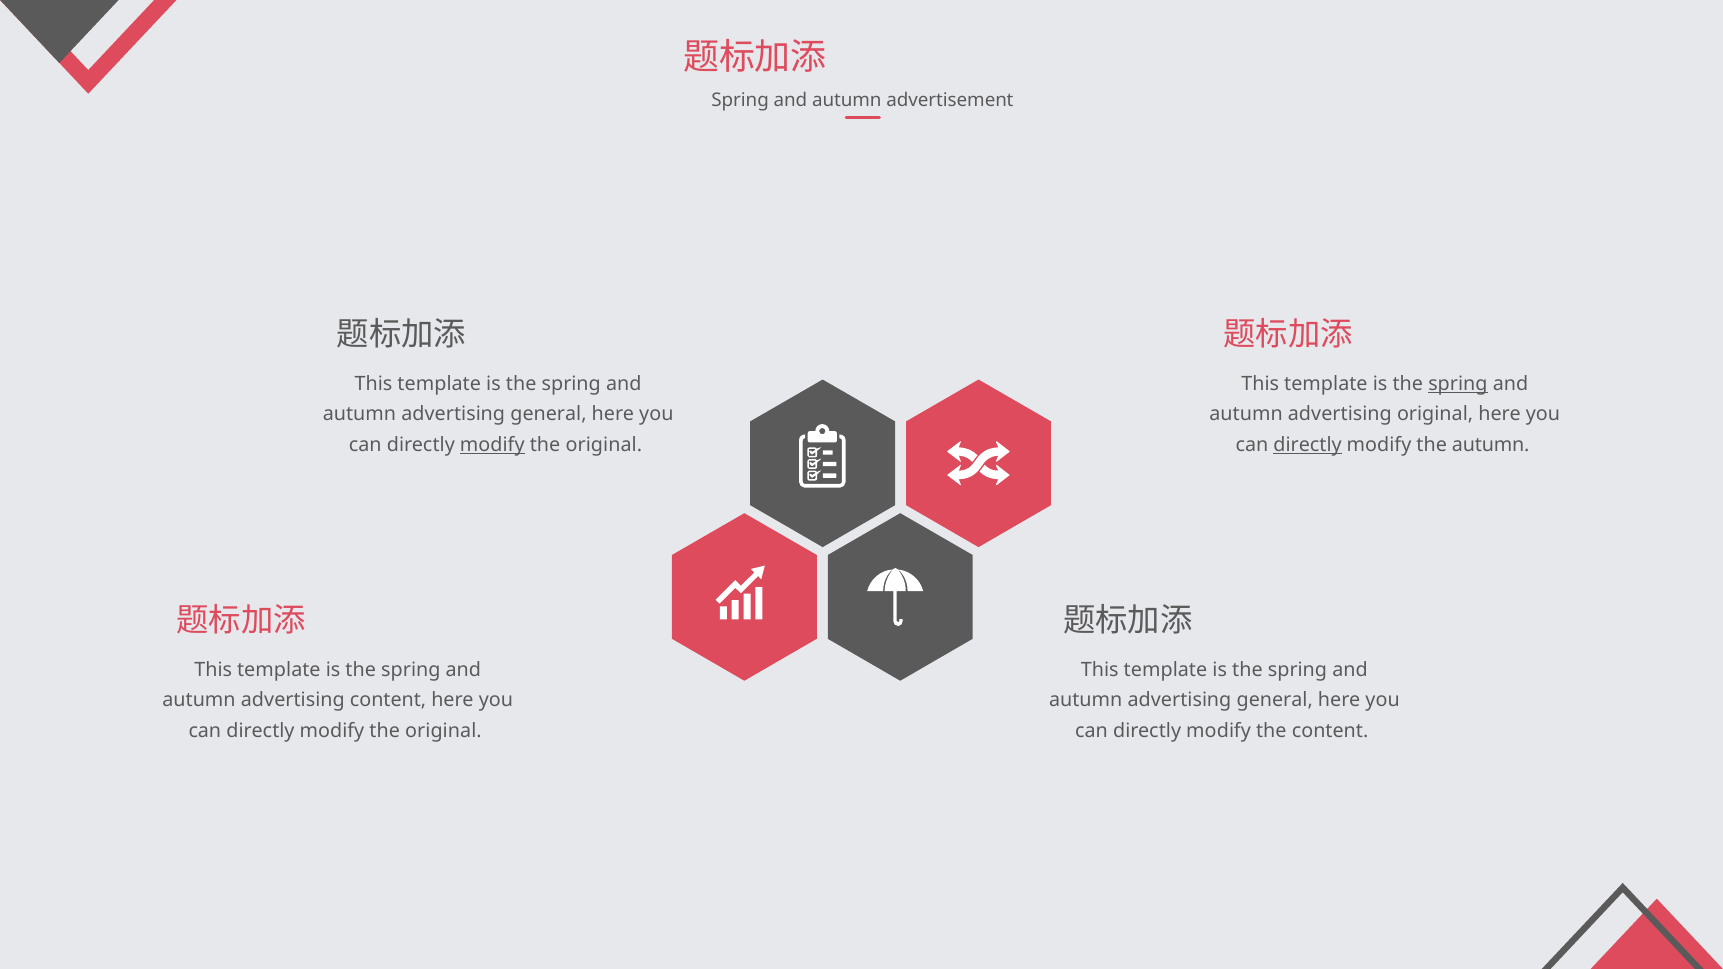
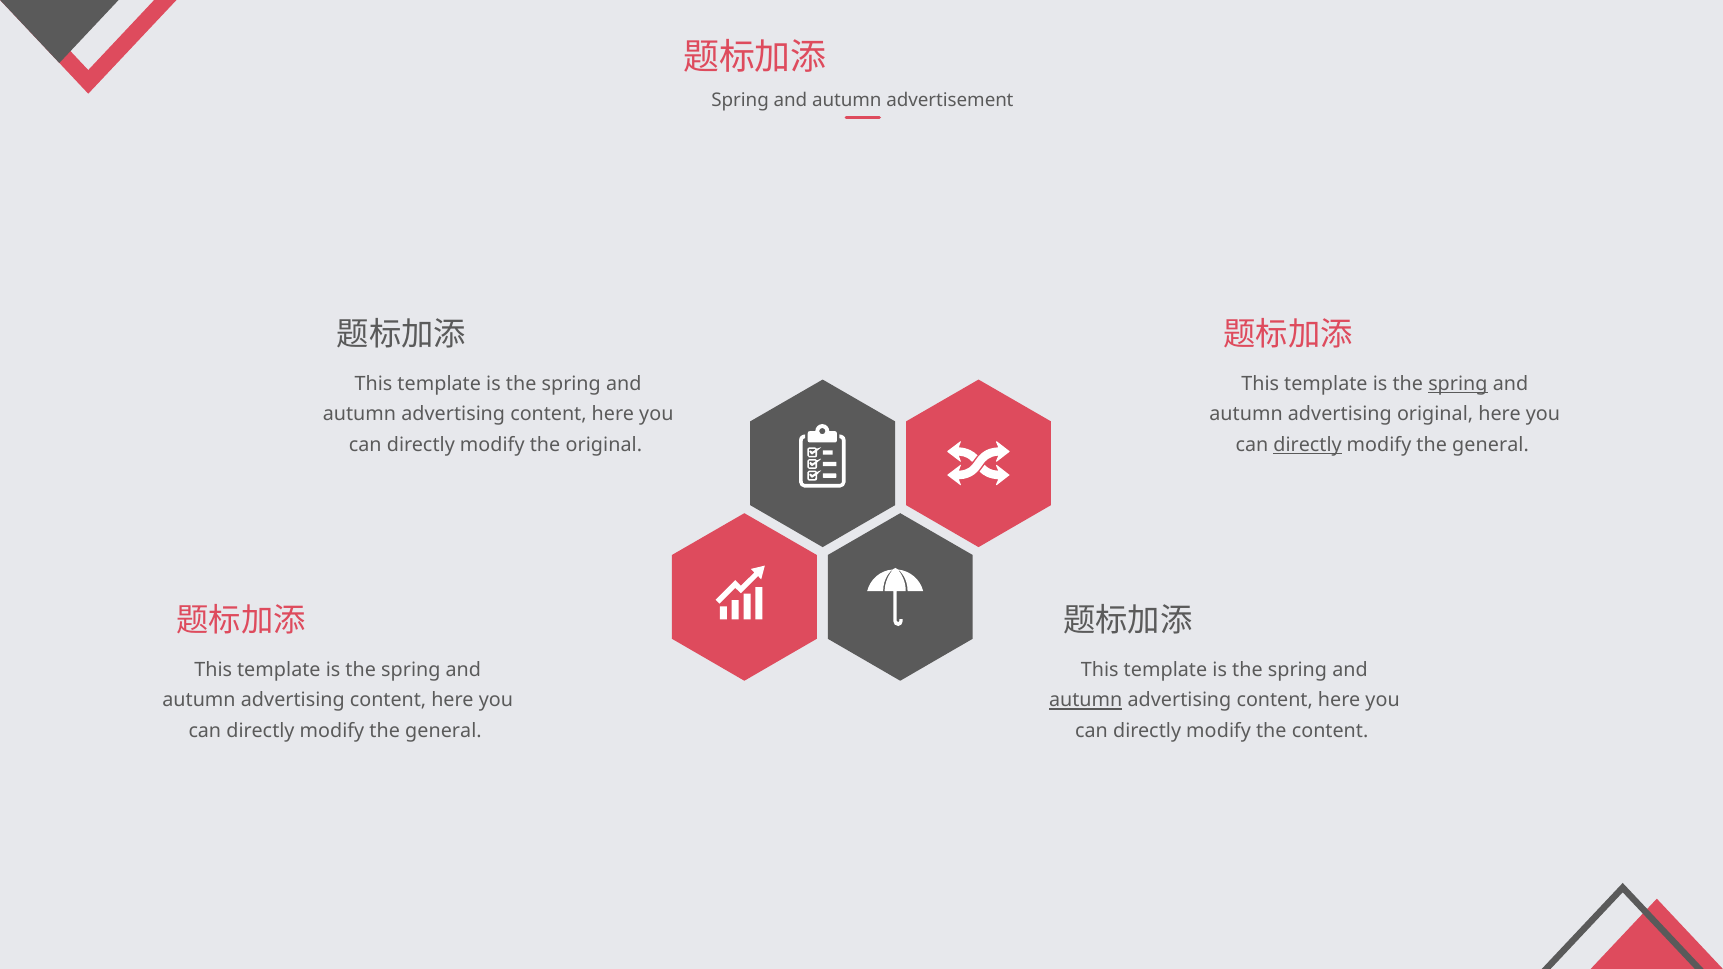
general at (548, 415): general -> content
modify at (492, 445) underline: present -> none
autumn at (1491, 445): autumn -> general
autumn at (1086, 701) underline: none -> present
general at (1275, 701): general -> content
original at (443, 731): original -> general
